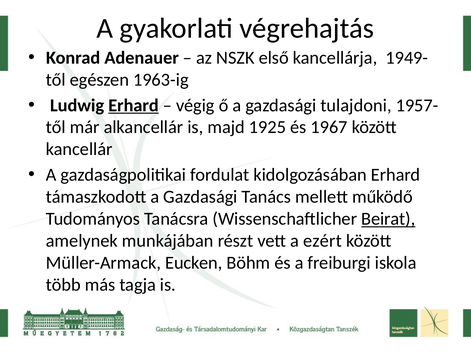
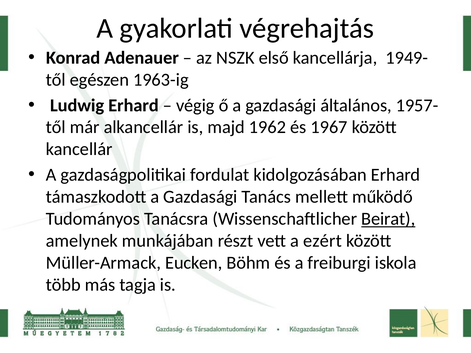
Erhard at (133, 105) underline: present -> none
tulajdoni: tulajdoni -> általános
1925: 1925 -> 1962
